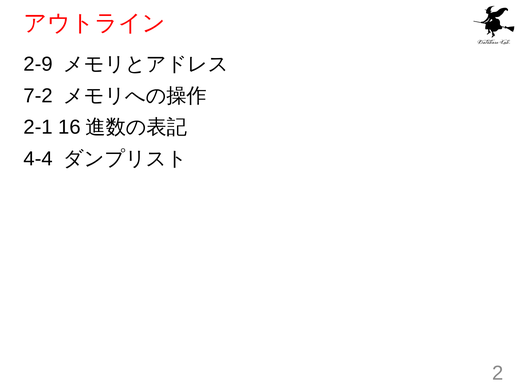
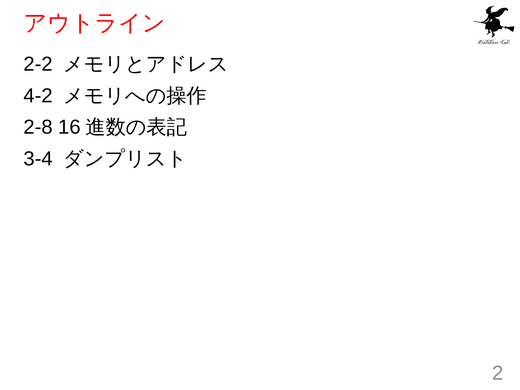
2-9: 2-9 -> 2-2
7-2: 7-2 -> 4-2
2-1: 2-1 -> 2-8
4-4: 4-4 -> 3-4
